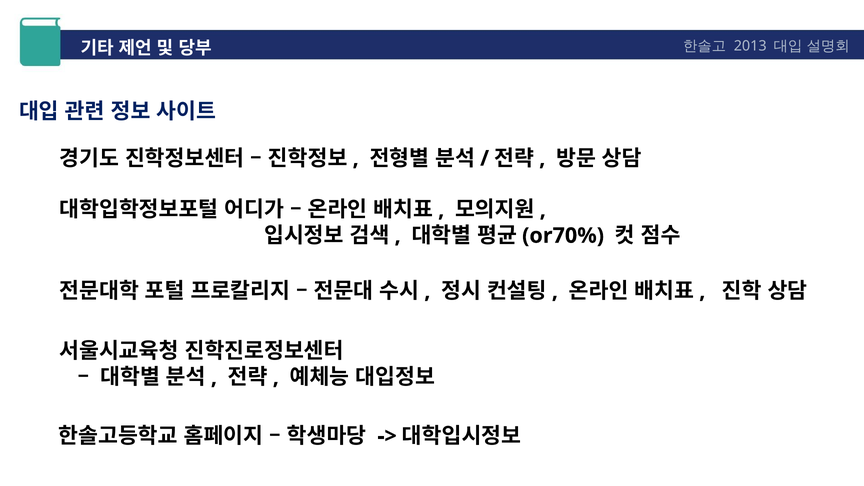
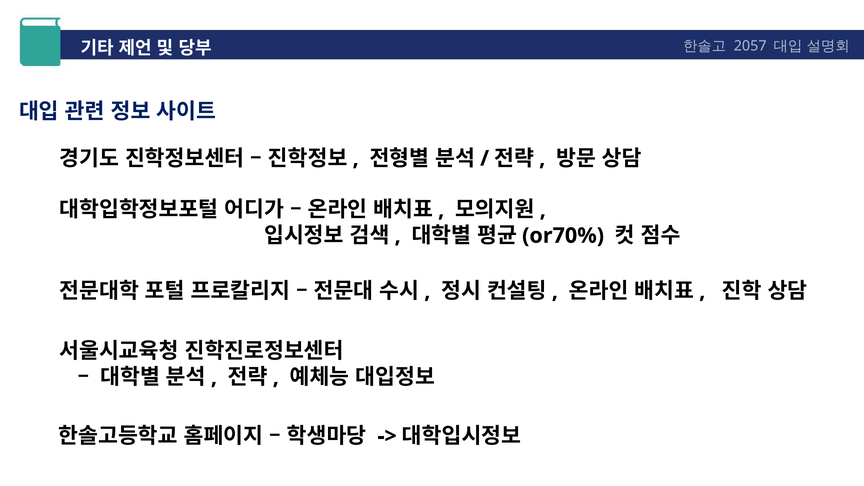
2013: 2013 -> 2057
